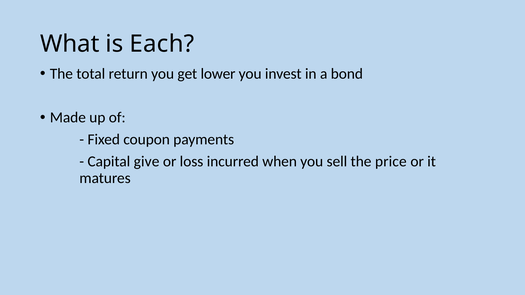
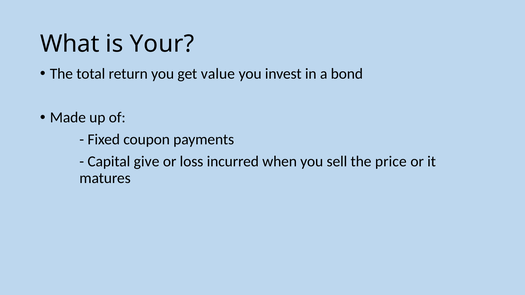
Each: Each -> Your
lower: lower -> value
